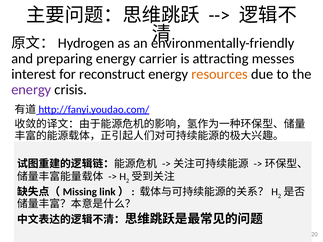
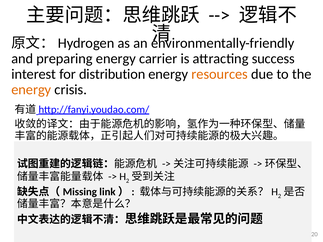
messes: messes -> success
reconstruct: reconstruct -> distribution
energy at (31, 90) colour: purple -> orange
